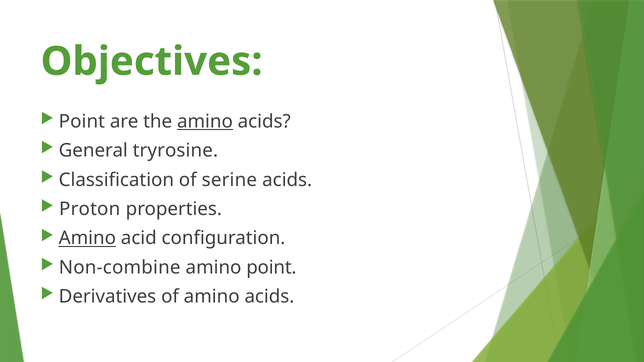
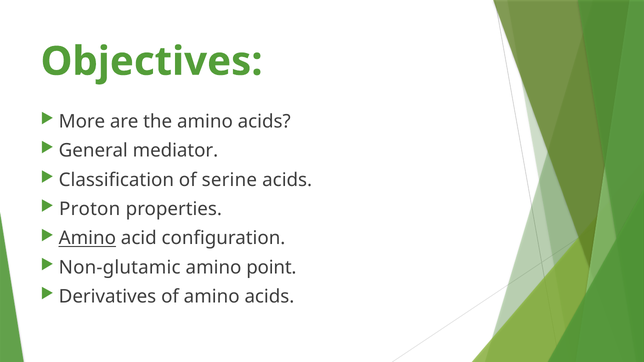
Point at (82, 122): Point -> More
amino at (205, 122) underline: present -> none
tryrosine: tryrosine -> mediator
Non-combine: Non-combine -> Non-glutamic
